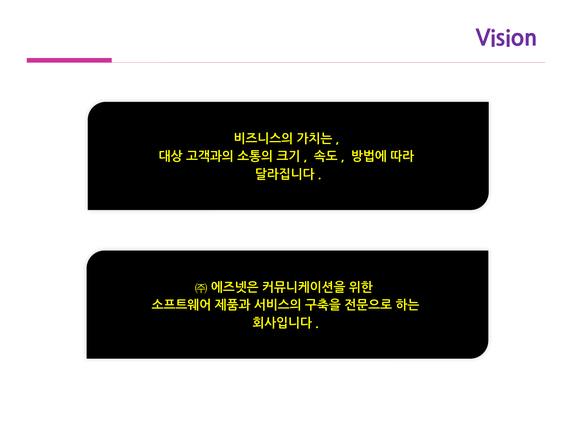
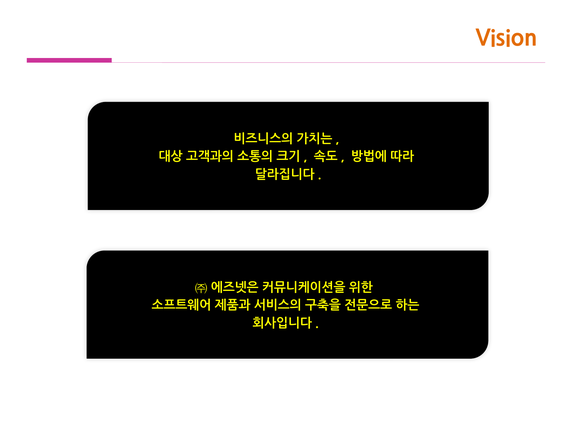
Vision colour: purple -> orange
